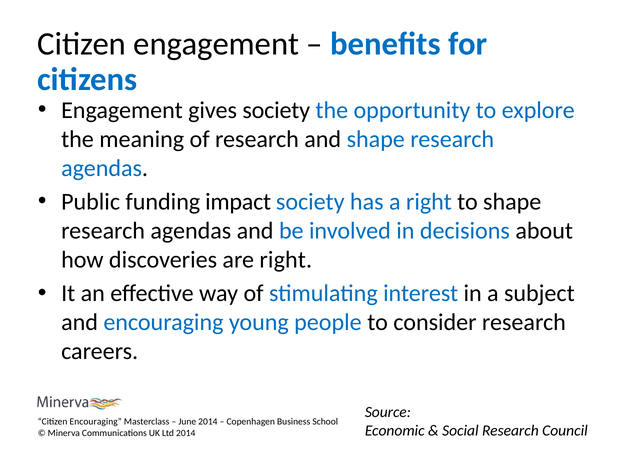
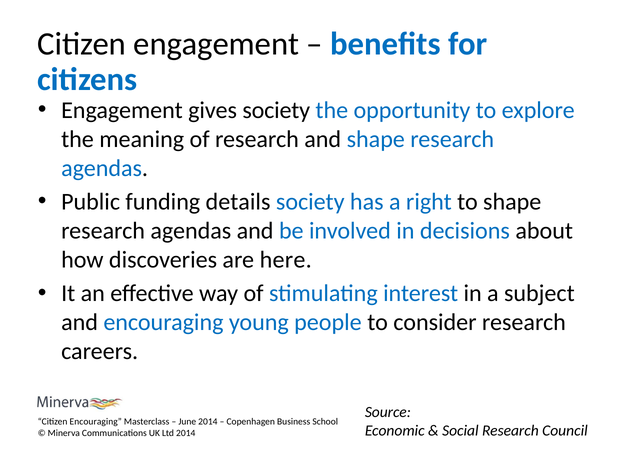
impact: impact -> details
are right: right -> here
